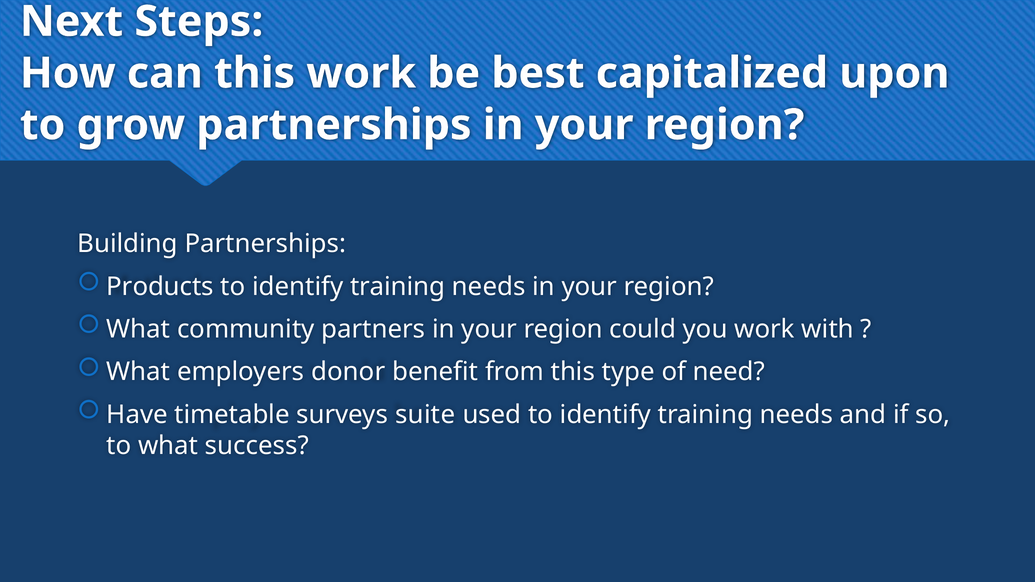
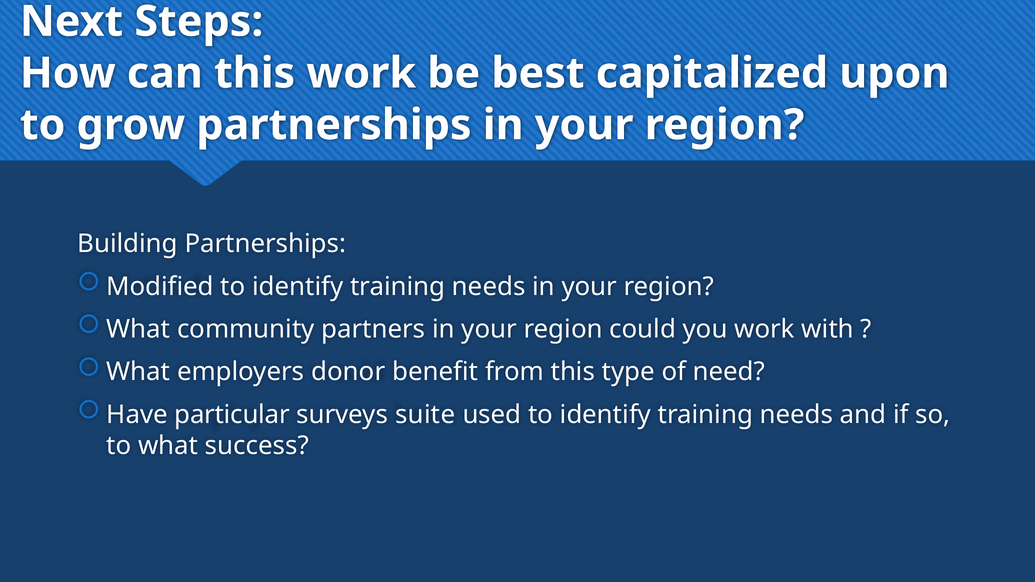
Products: Products -> Modified
timetable: timetable -> particular
